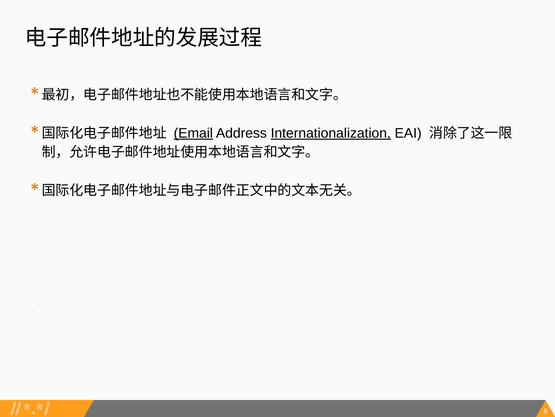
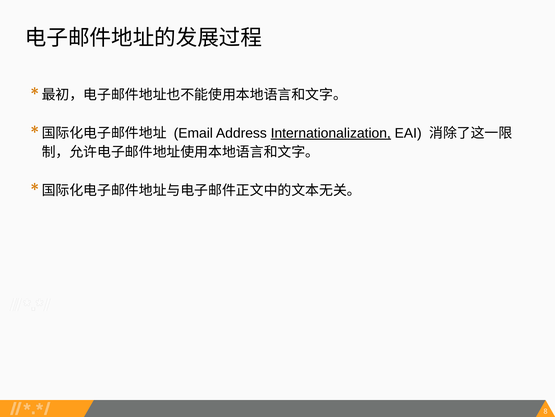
Email underline: present -> none
